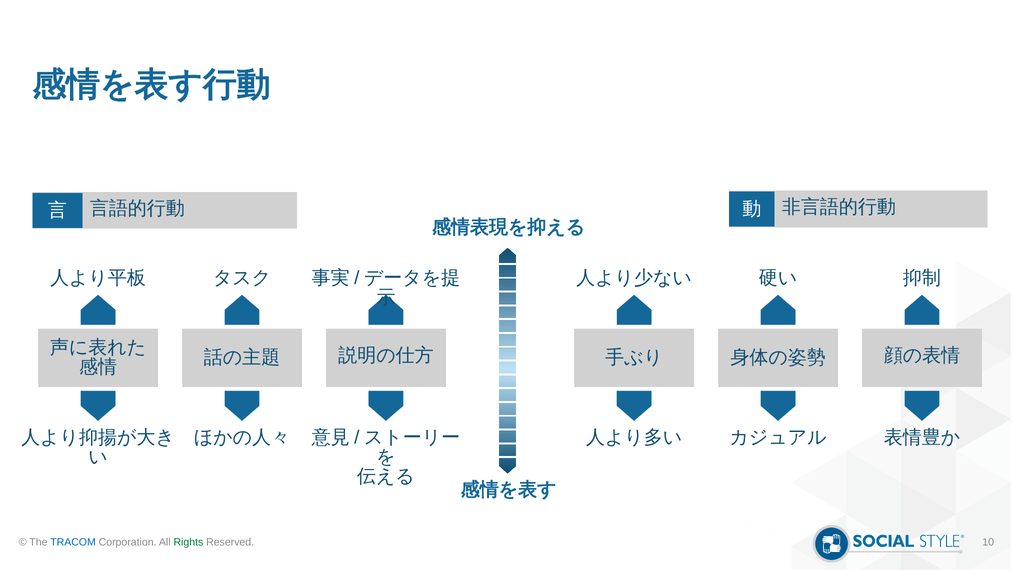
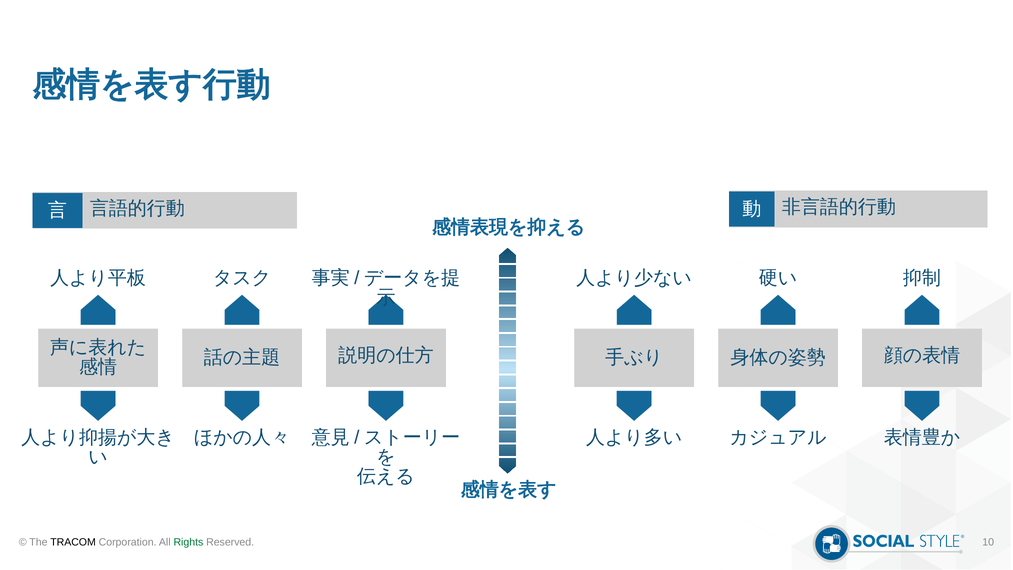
TRACOM colour: blue -> black
